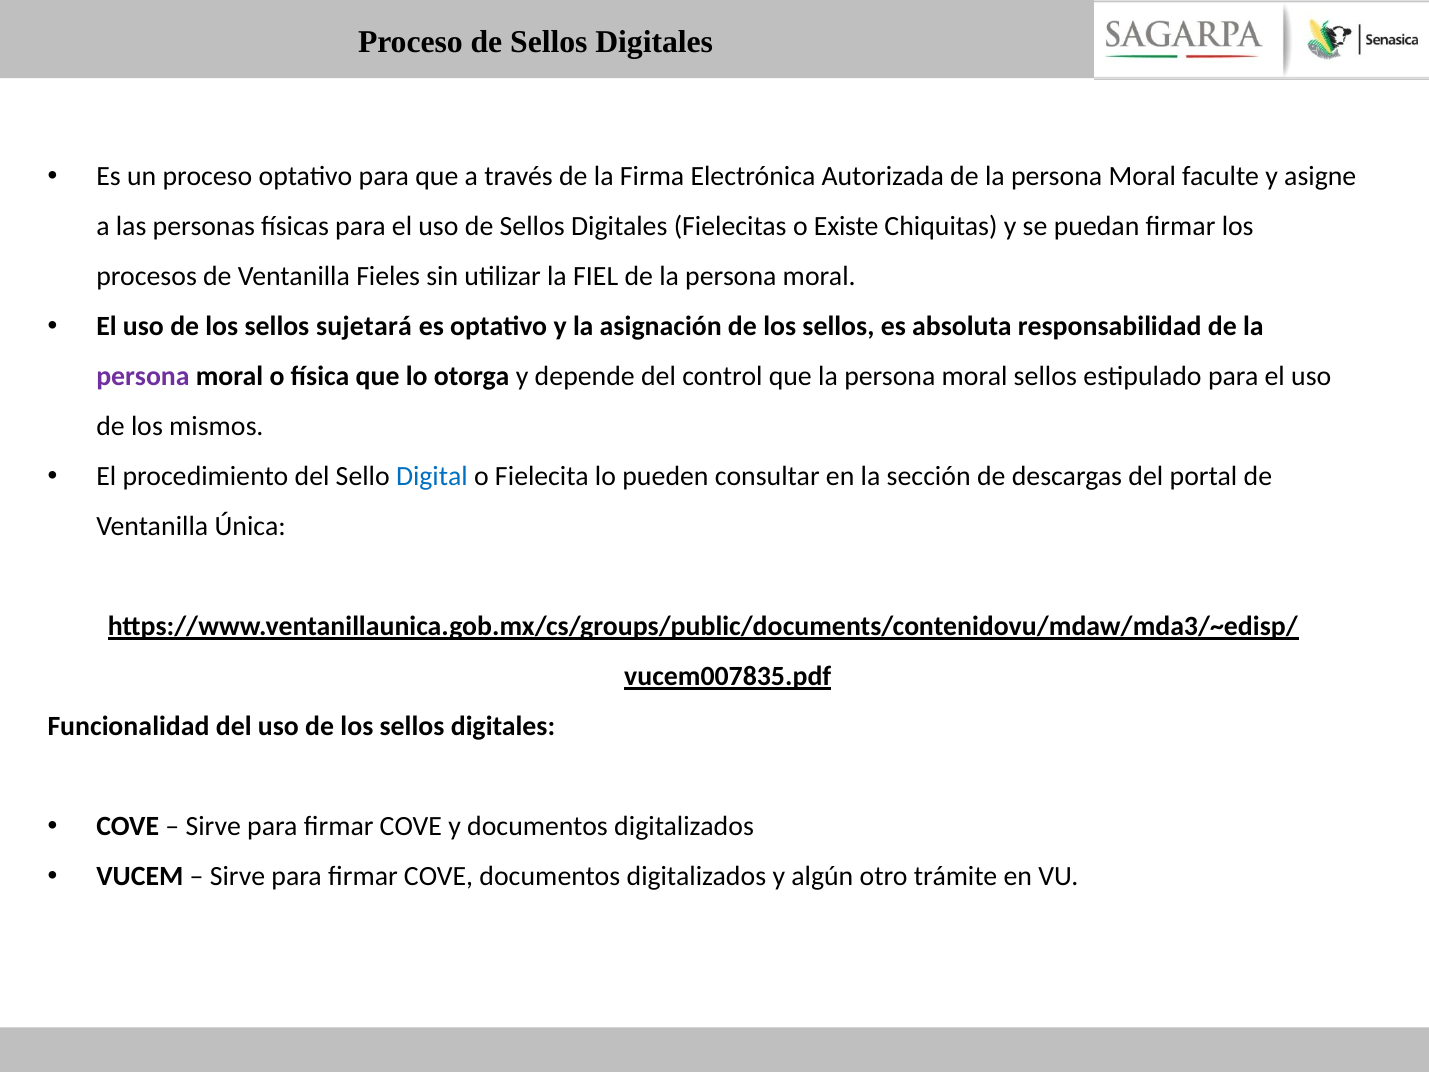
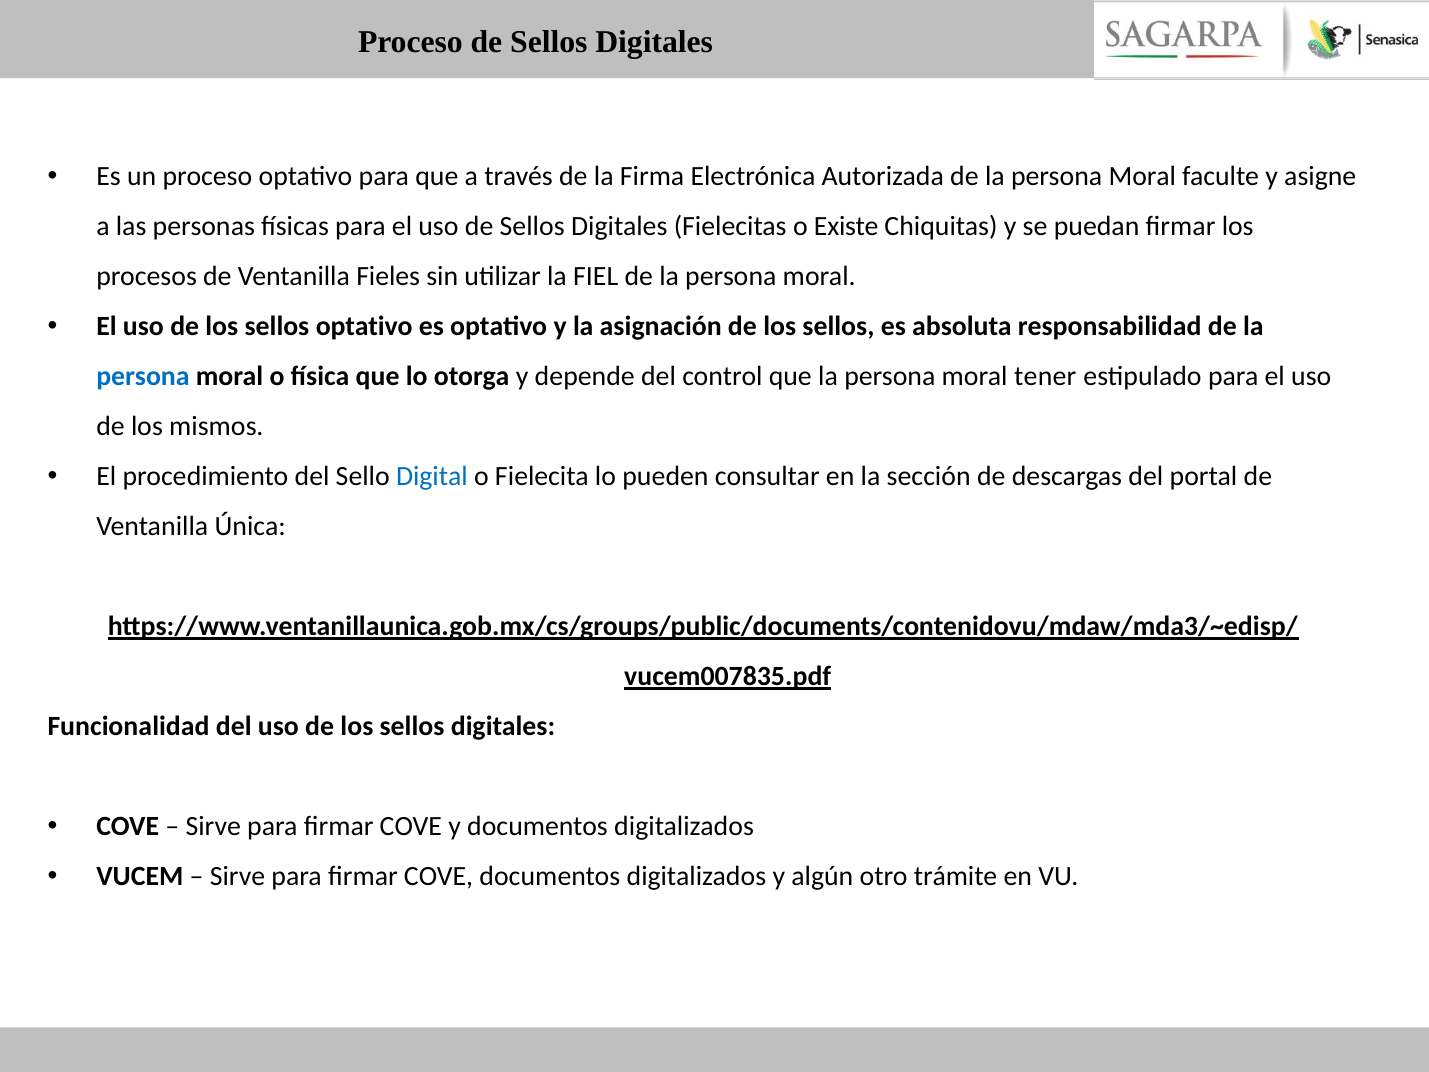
sellos sujetará: sujetará -> optativo
persona at (143, 376) colour: purple -> blue
moral sellos: sellos -> tener
